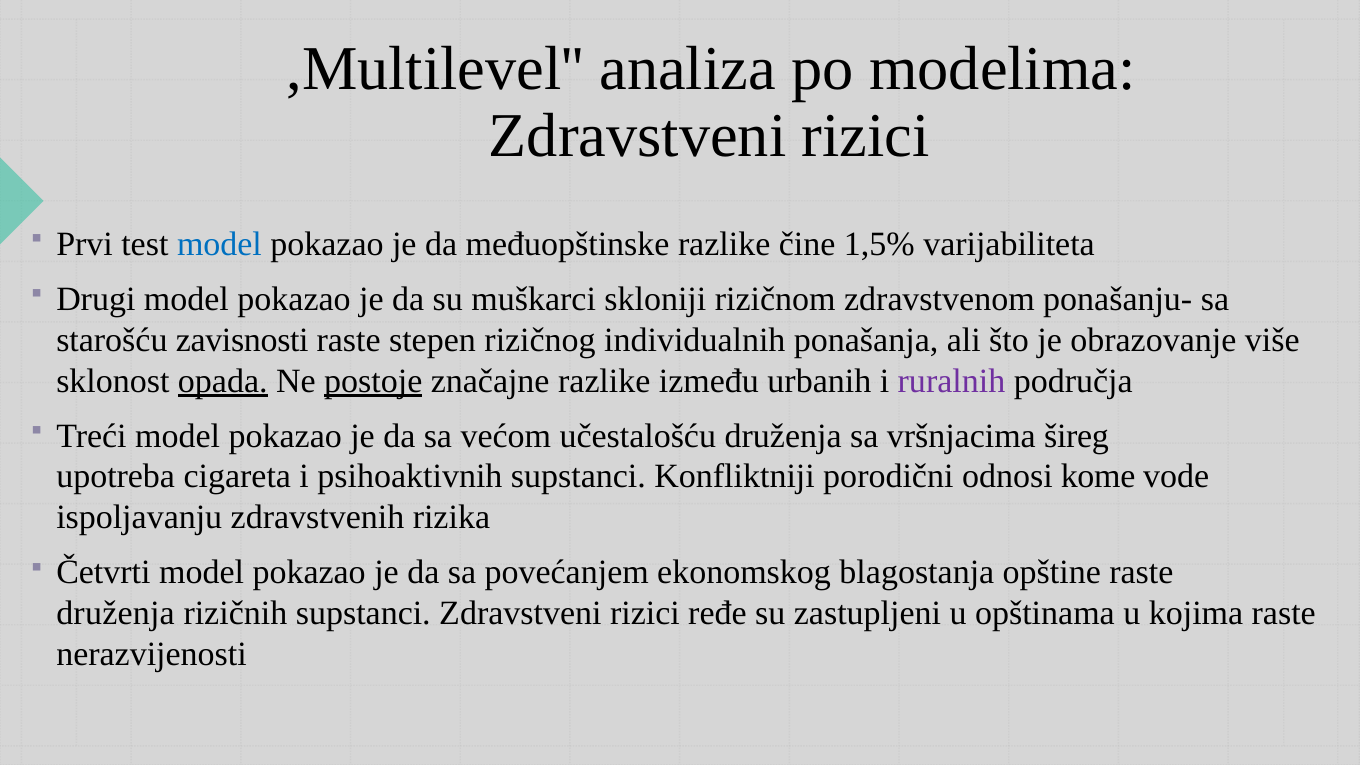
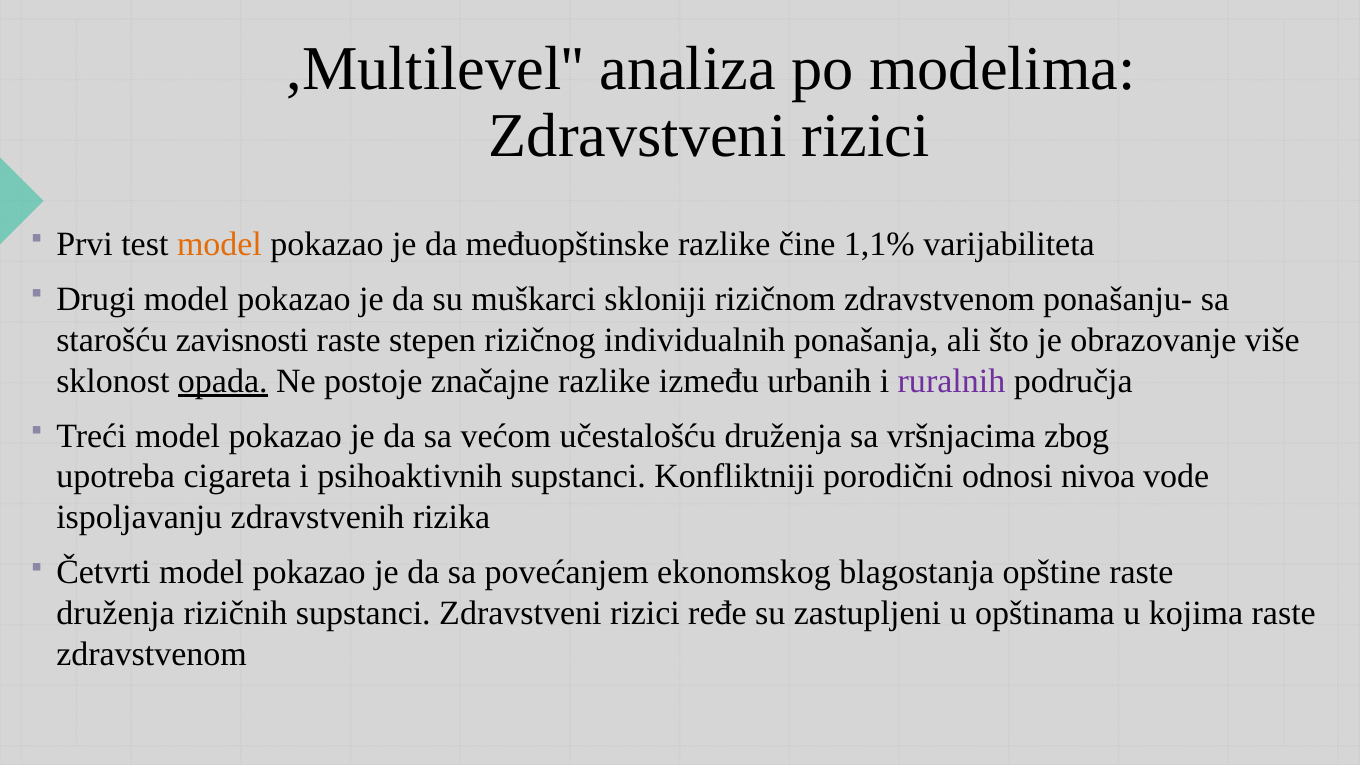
model at (219, 244) colour: blue -> orange
1,5%: 1,5% -> 1,1%
postoje underline: present -> none
šireg: šireg -> zbog
kome: kome -> nivoa
nerazvijenosti at (152, 654): nerazvijenosti -> zdravstvenom
